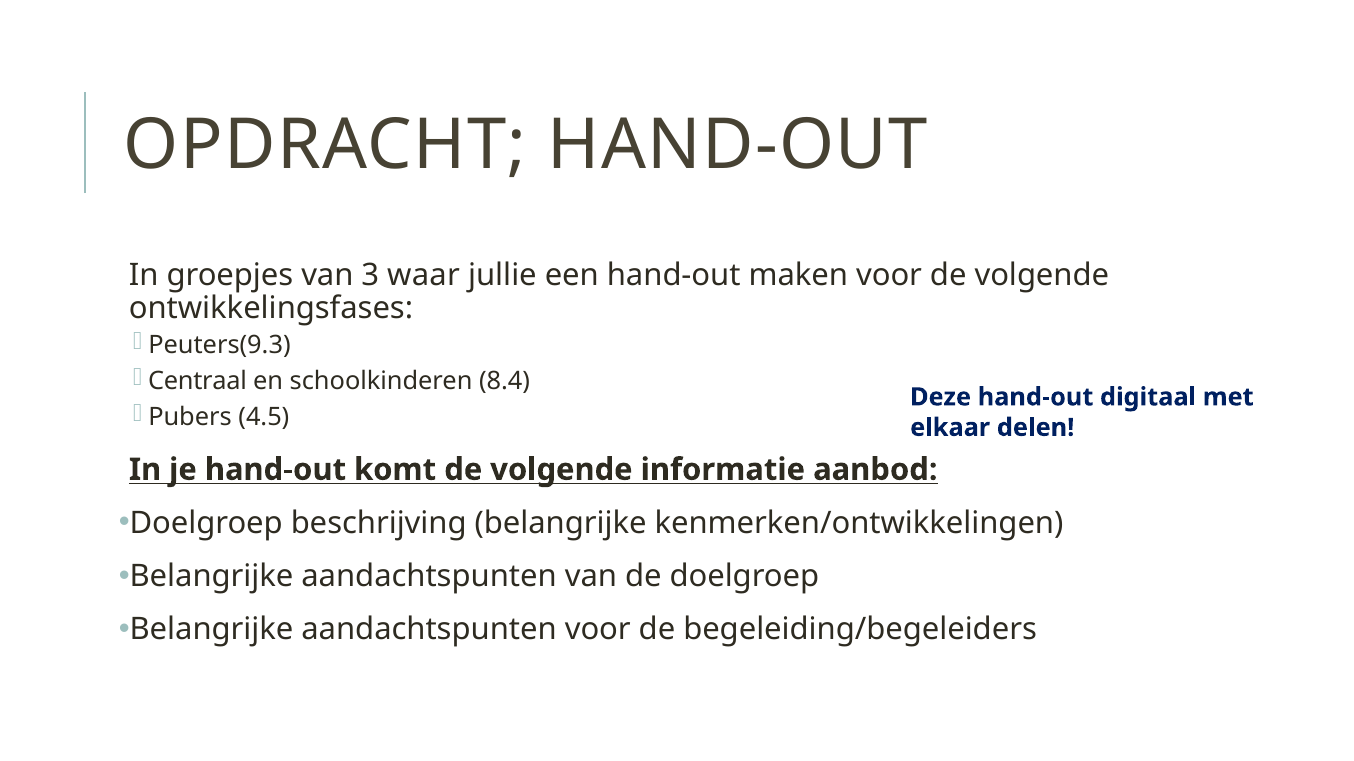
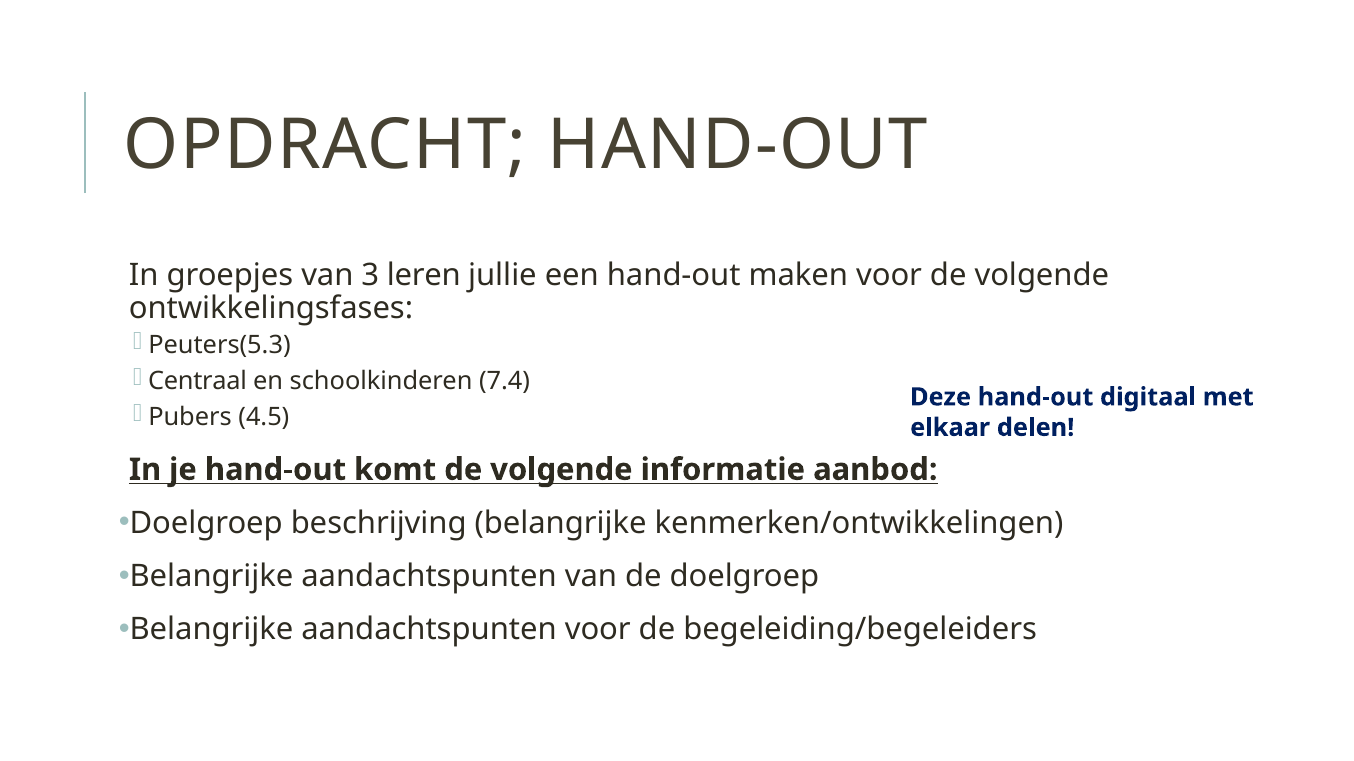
waar: waar -> leren
Peuters(9.3: Peuters(9.3 -> Peuters(5.3
8.4: 8.4 -> 7.4
